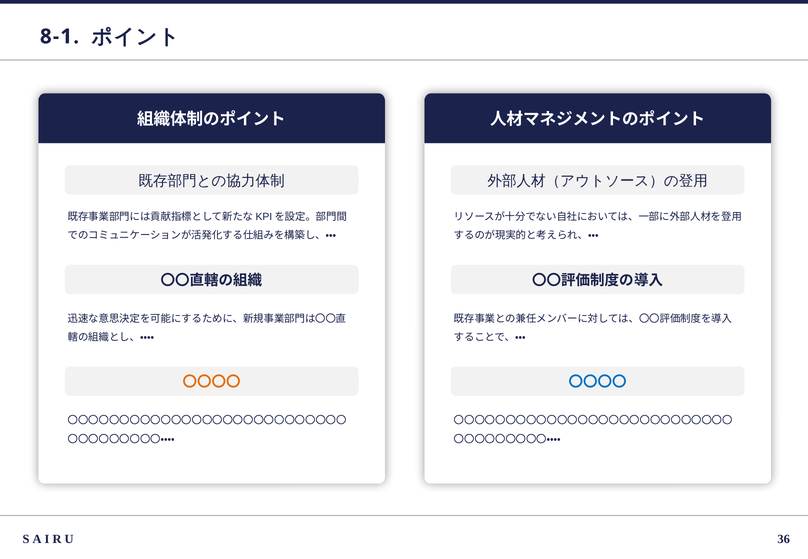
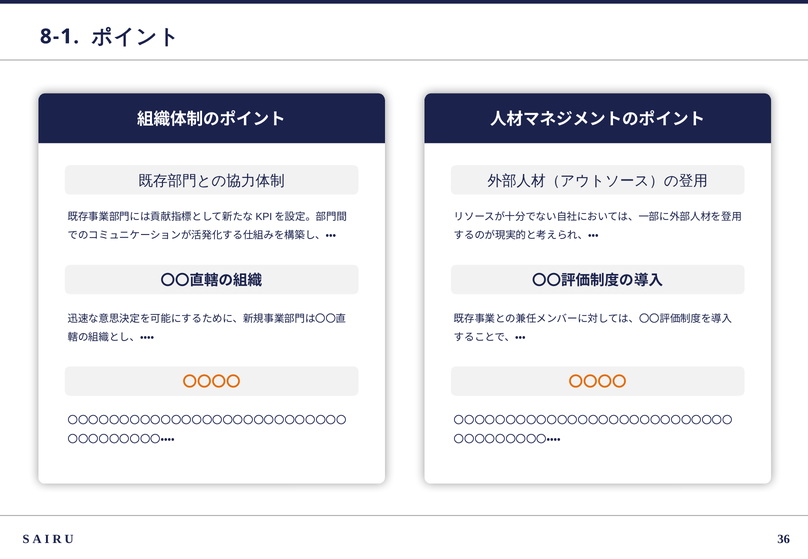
〇〇〇〇 at (598, 382) colour: blue -> orange
